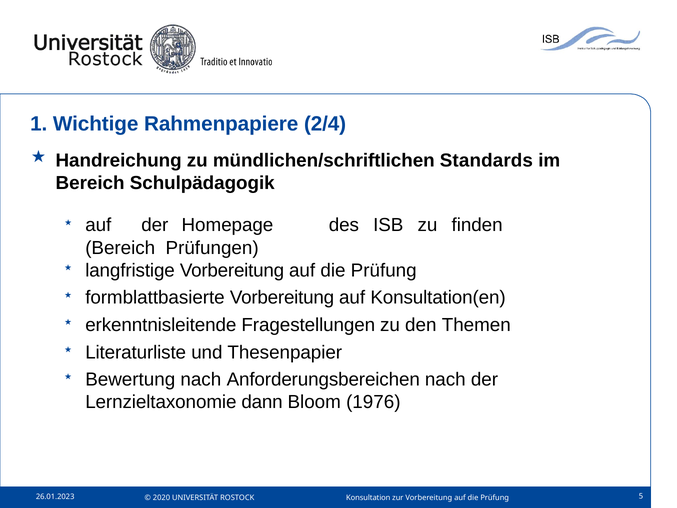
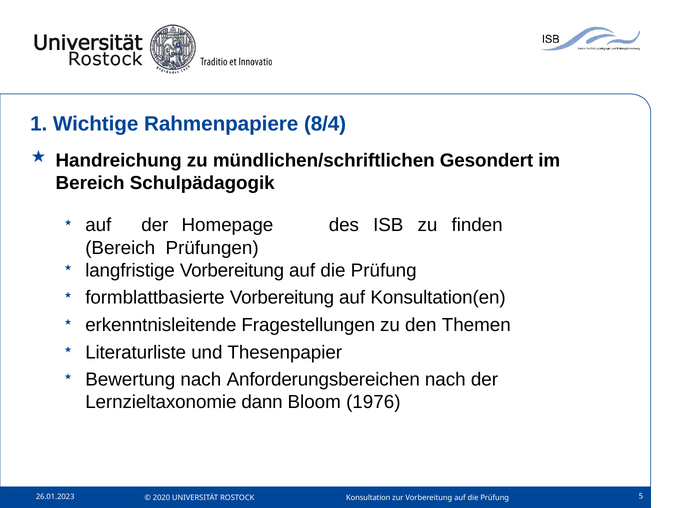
2/4: 2/4 -> 8/4
Standards: Standards -> Gesondert
